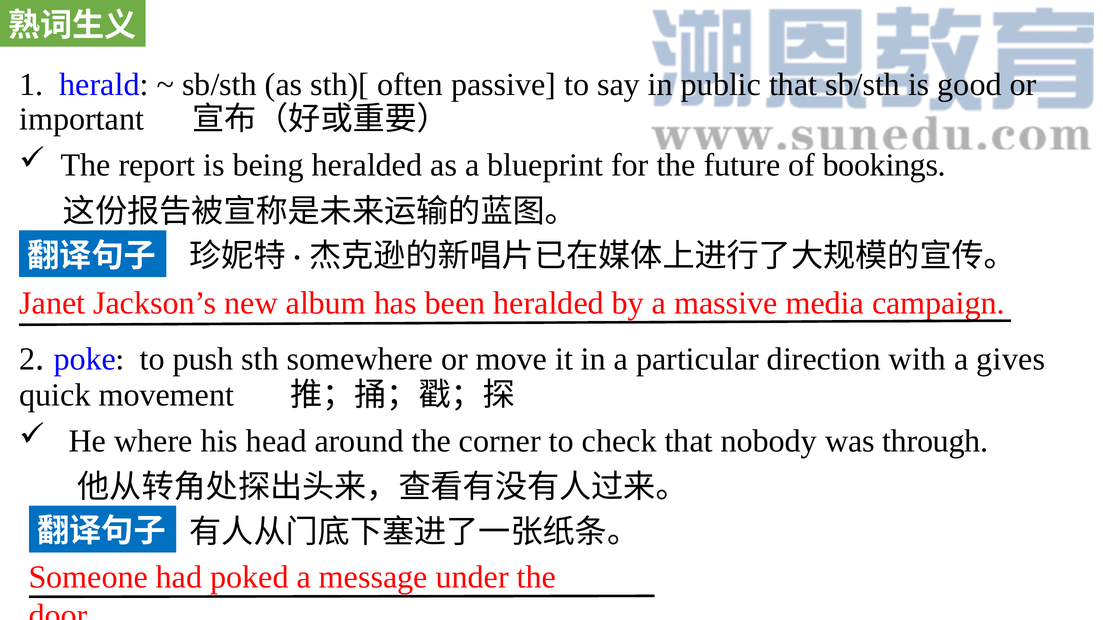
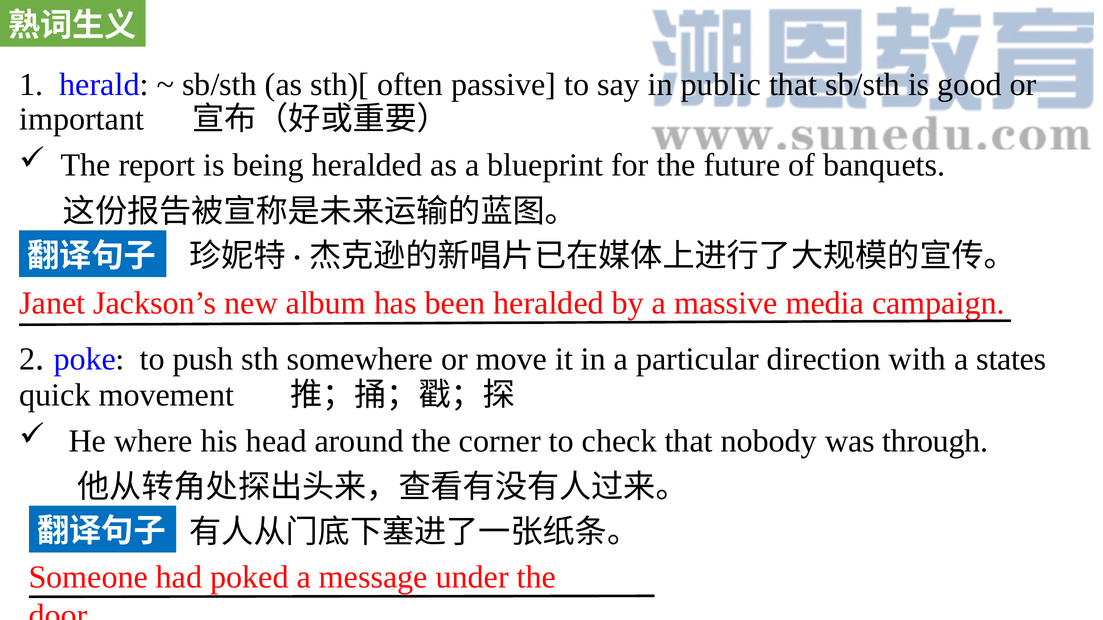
bookings: bookings -> banquets
gives: gives -> states
